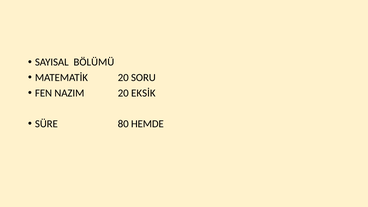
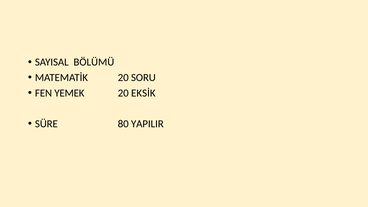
NAZIM: NAZIM -> YEMEK
HEMDE: HEMDE -> YAPILIR
